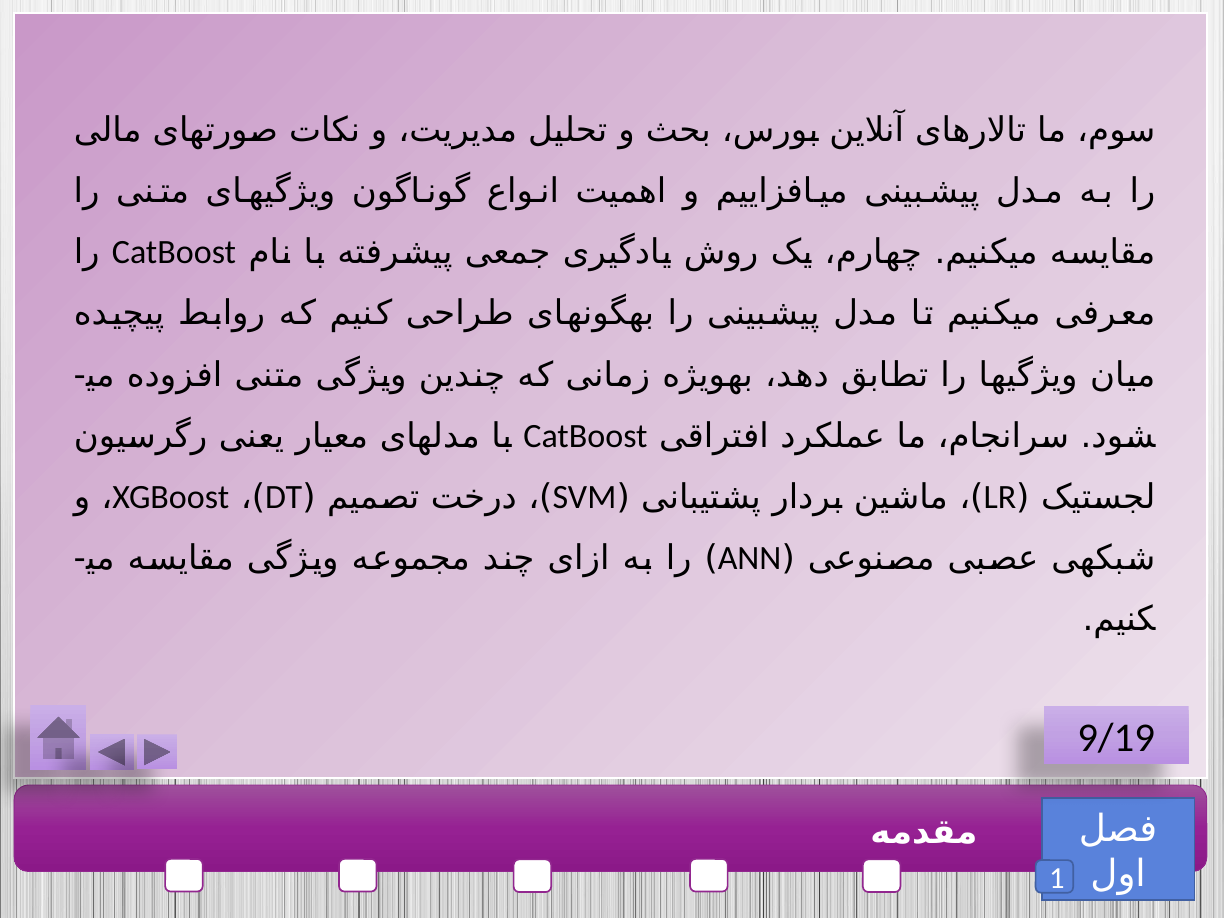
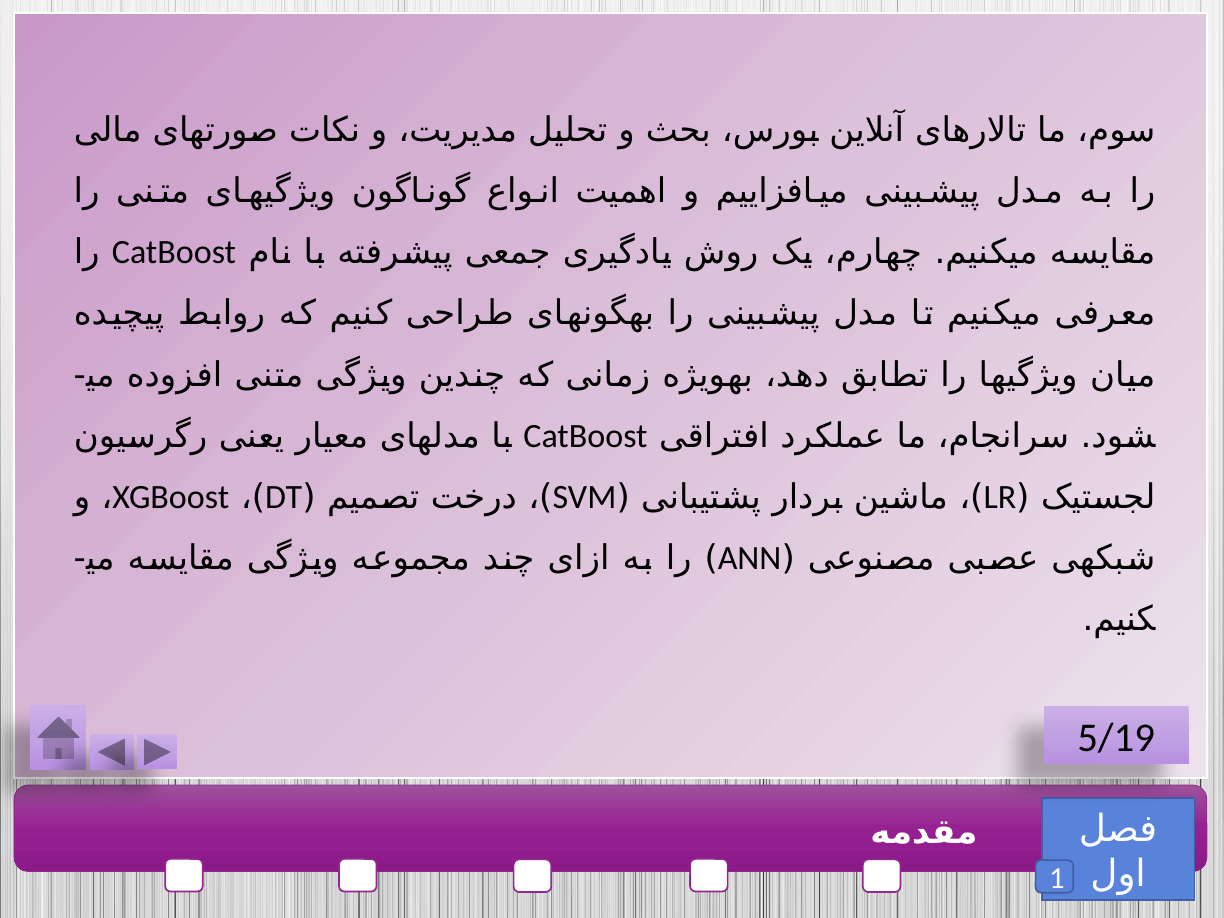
9/19: 9/19 -> 5/19
